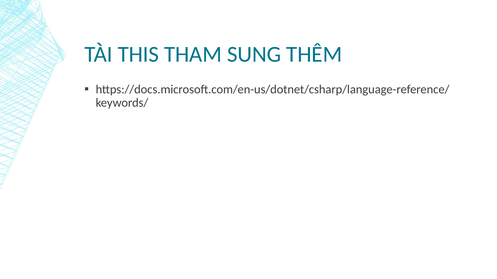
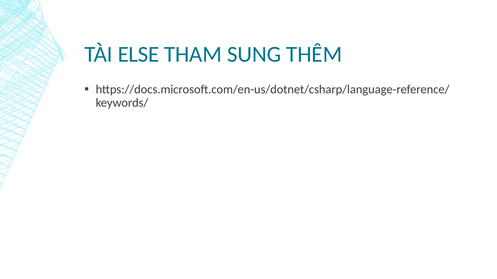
THIS: THIS -> ELSE
